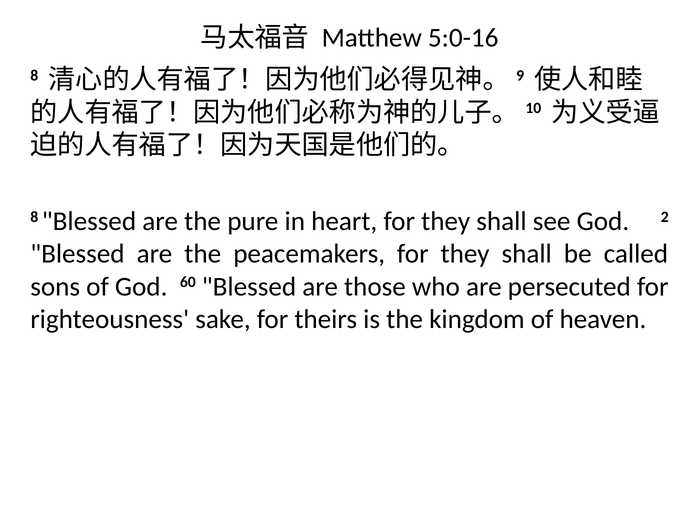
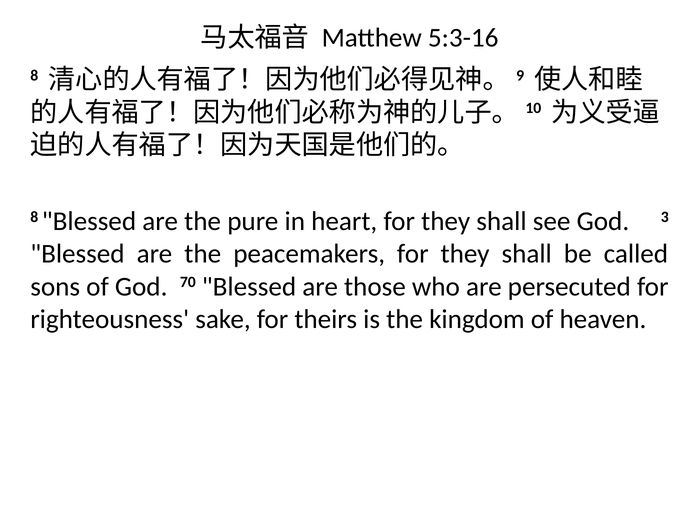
5:0-16: 5:0-16 -> 5:3-16
2: 2 -> 3
60: 60 -> 70
